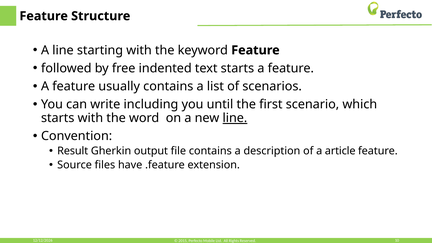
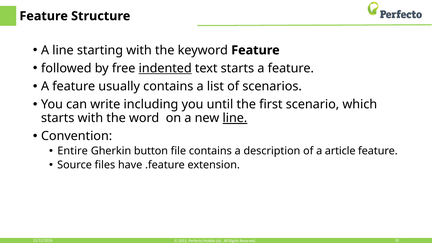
indented underline: none -> present
Result: Result -> Entire
output: output -> button
